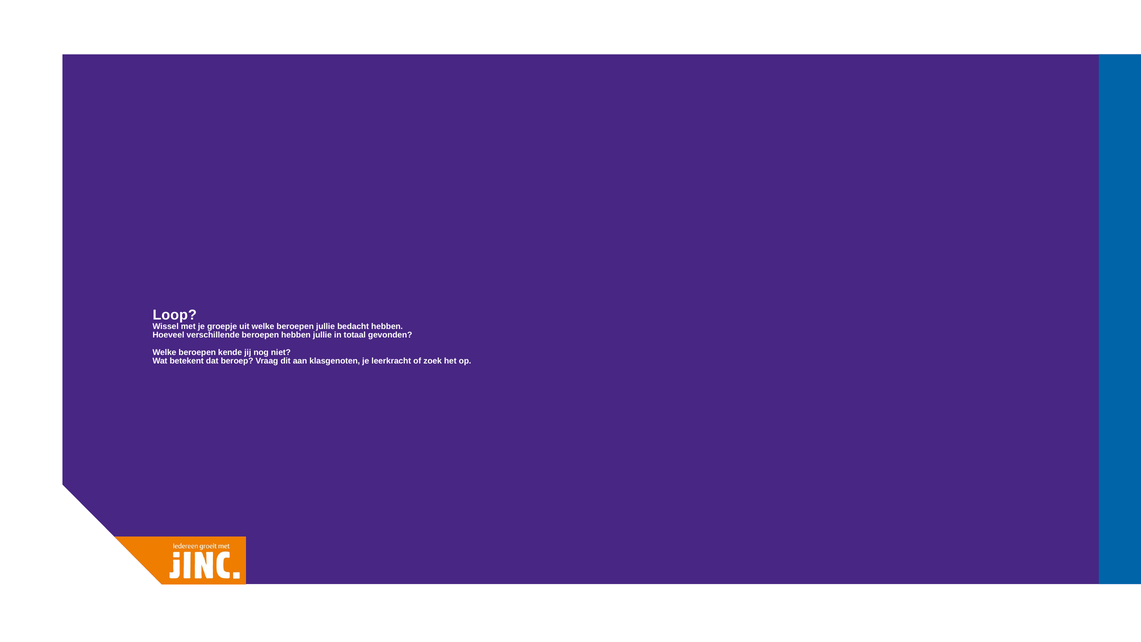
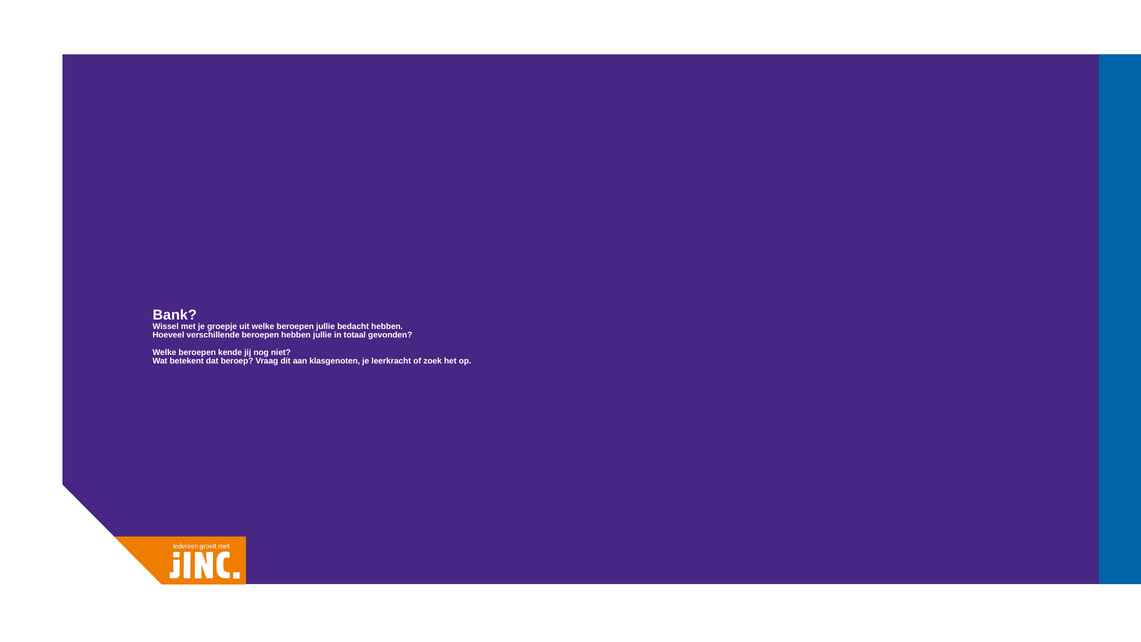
Loop: Loop -> Bank
